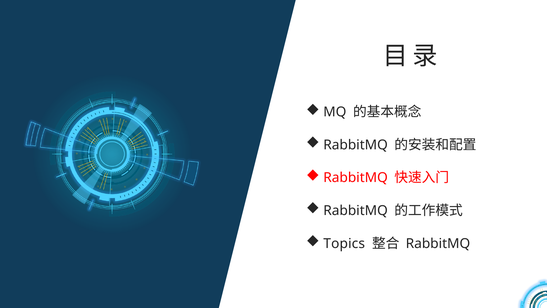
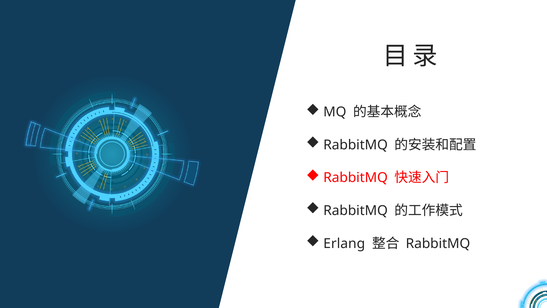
Topics: Topics -> Erlang
